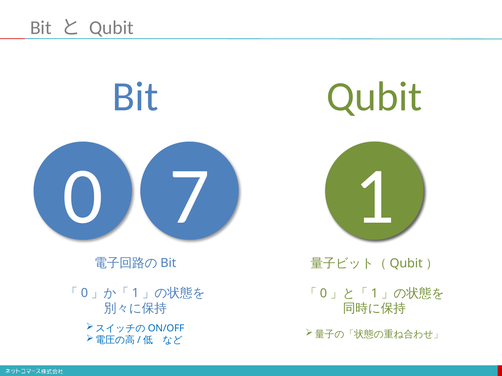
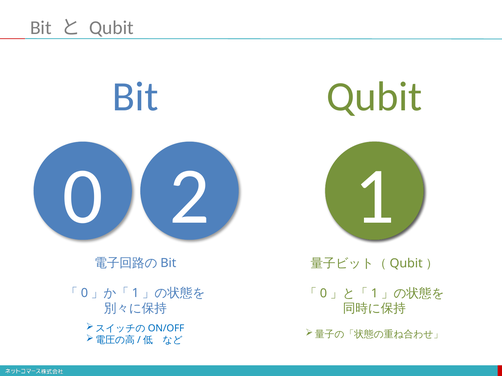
7: 7 -> 2
